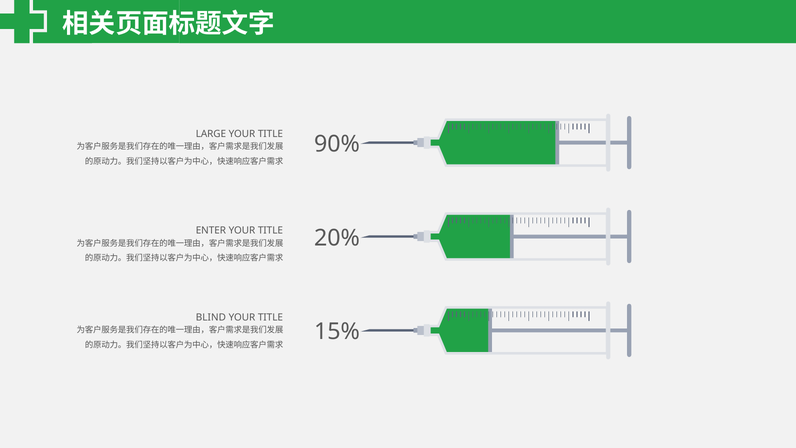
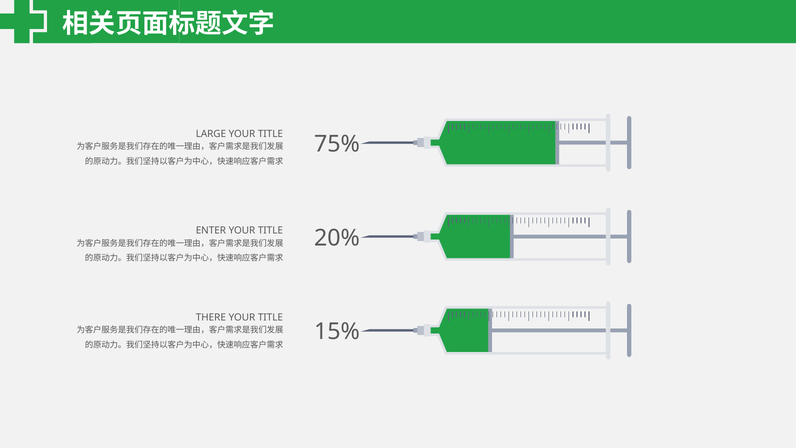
90%: 90% -> 75%
BLIND: BLIND -> THERE
